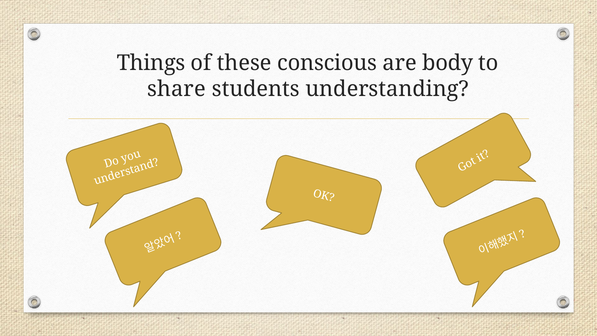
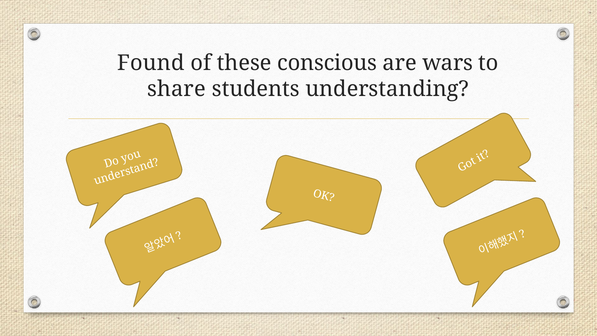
Things: Things -> Found
body: body -> wars
